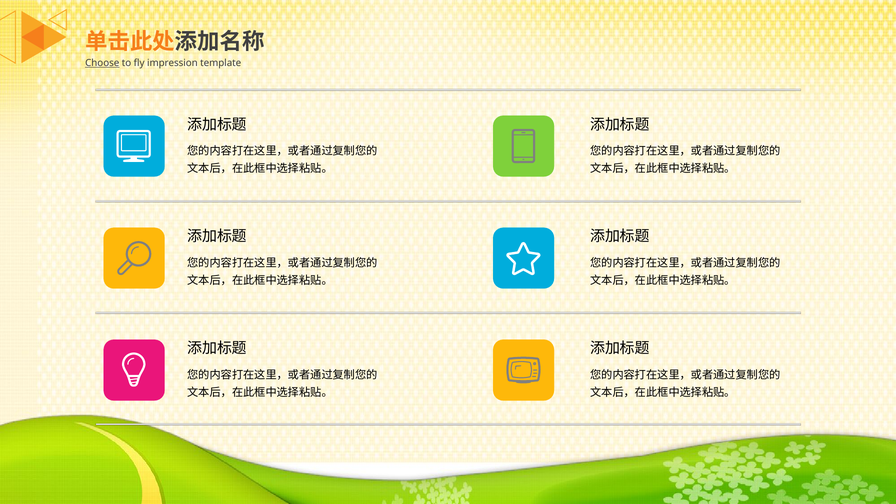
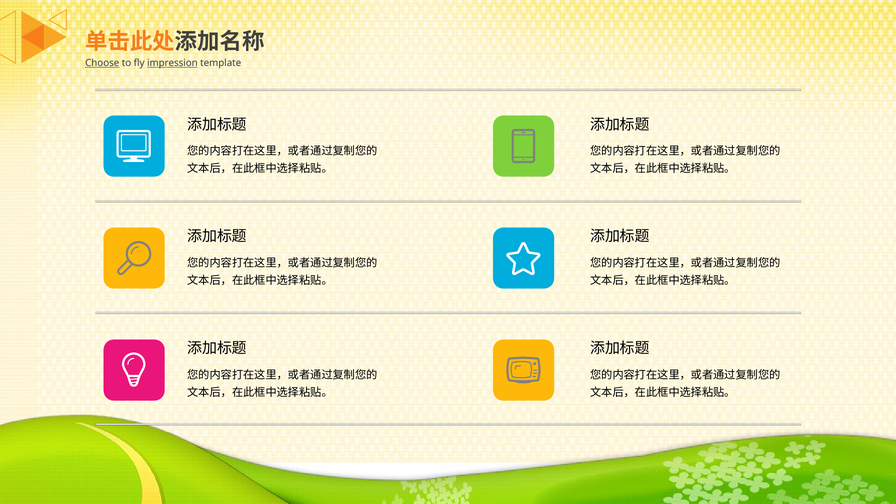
impression underline: none -> present
